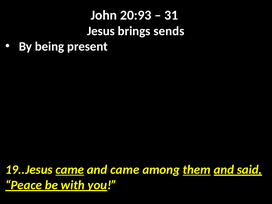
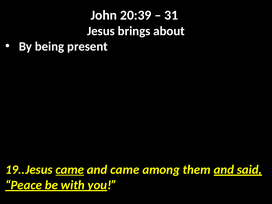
20:93: 20:93 -> 20:39
sends: sends -> about
them underline: present -> none
